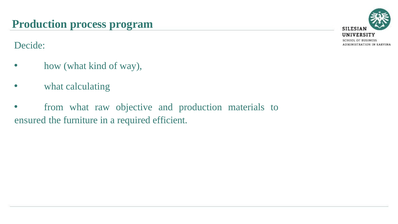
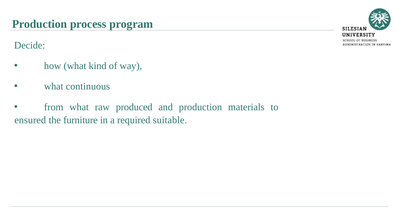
calculating: calculating -> continuous
objective: objective -> produced
efficient: efficient -> suitable
